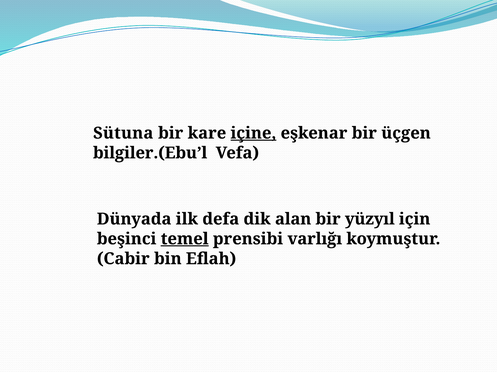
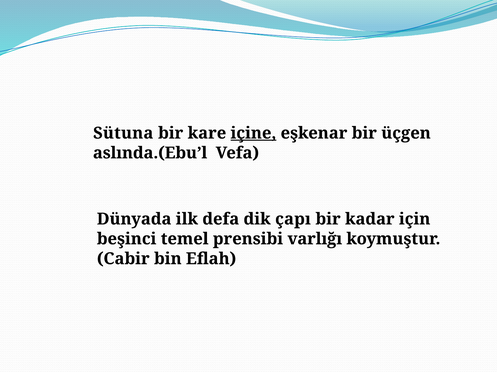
bilgiler.(Ebu’l: bilgiler.(Ebu’l -> aslında.(Ebu’l
alan: alan -> çapı
yüzyıl: yüzyıl -> kadar
temel underline: present -> none
